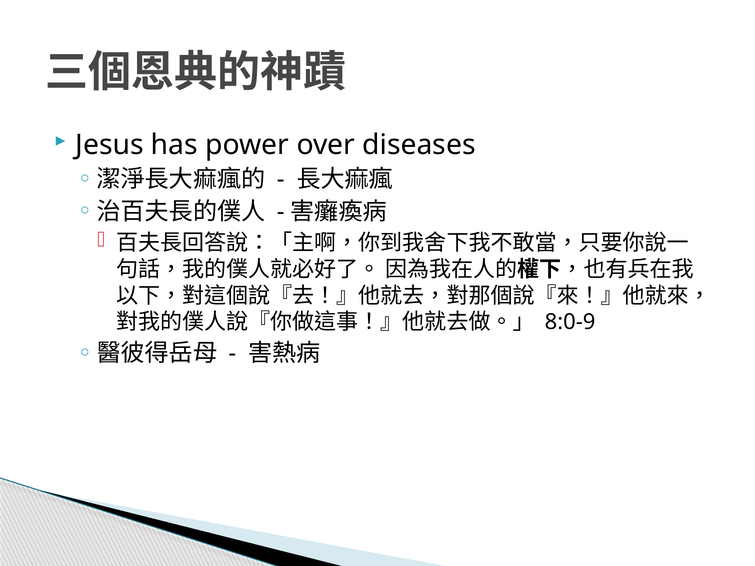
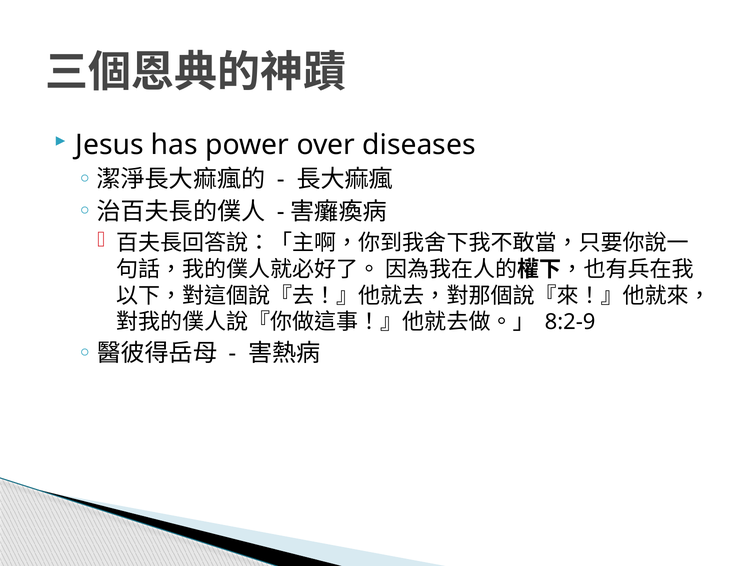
8:0-9: 8:0-9 -> 8:2-9
